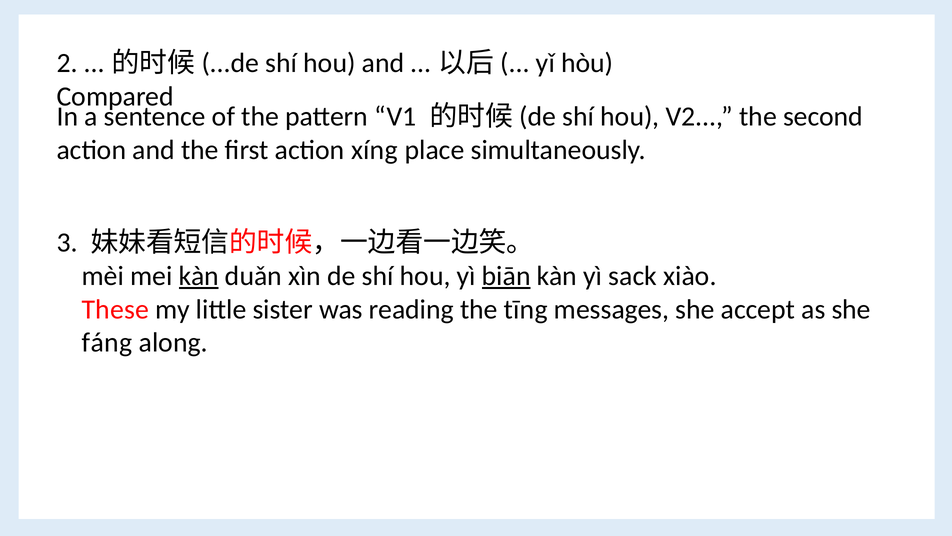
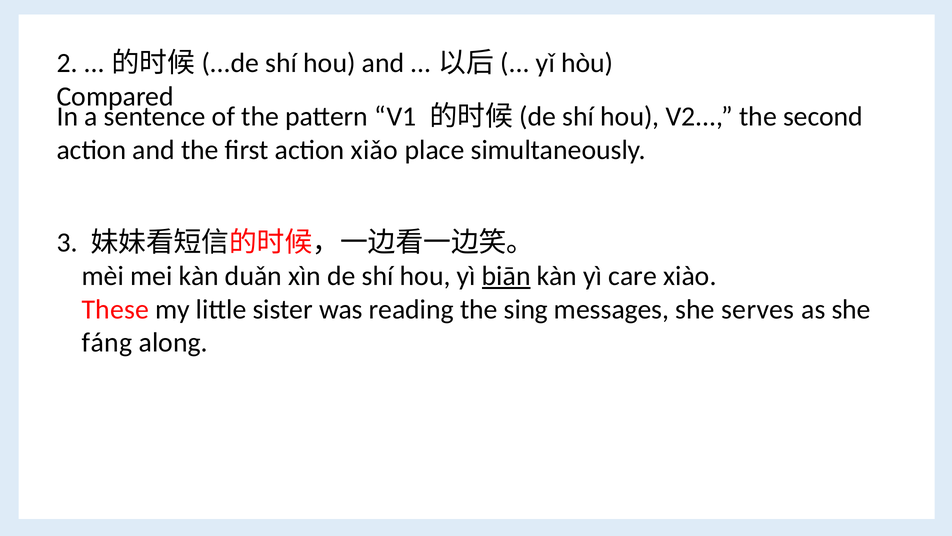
xíng: xíng -> xiǎo
kàn at (199, 276) underline: present -> none
sack: sack -> care
tīng: tīng -> sing
accept: accept -> serves
